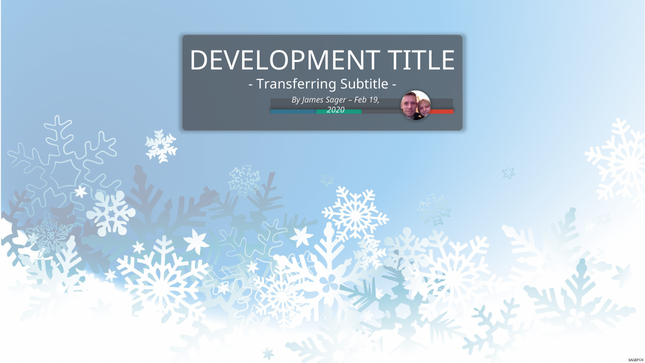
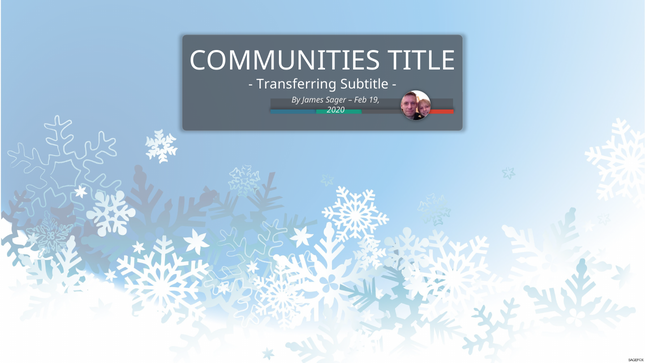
DEVELOPMENT: DEVELOPMENT -> COMMUNITIES
